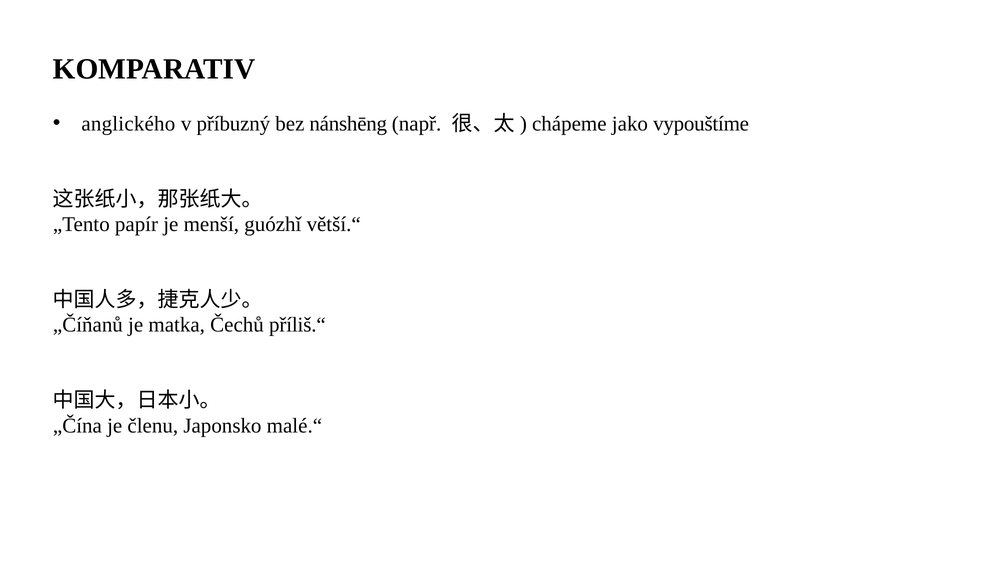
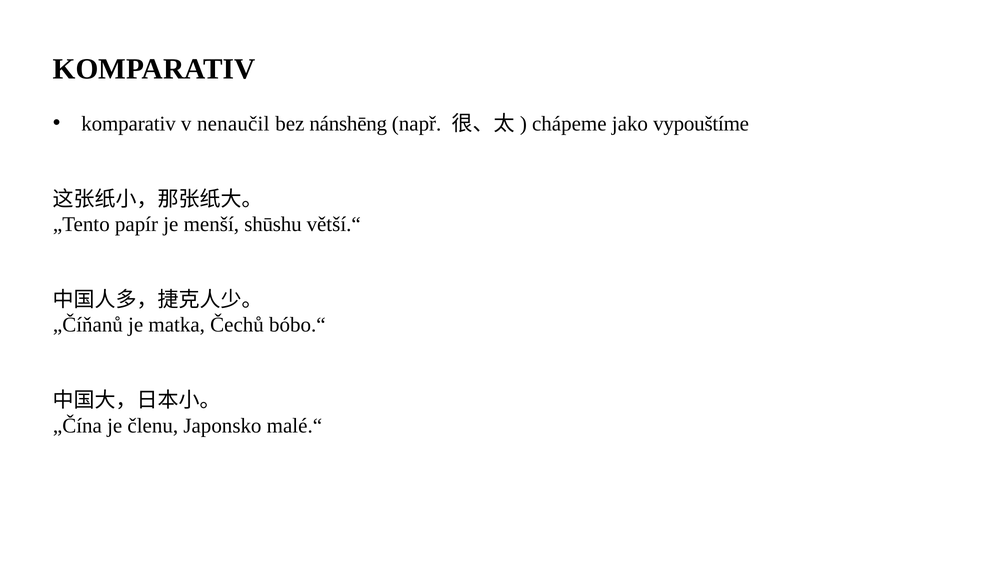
anglického at (128, 124): anglického -> komparativ
příbuzný: příbuzný -> nenaučil
guózhǐ: guózhǐ -> shūshu
příliš.“: příliš.“ -> bóbo.“
